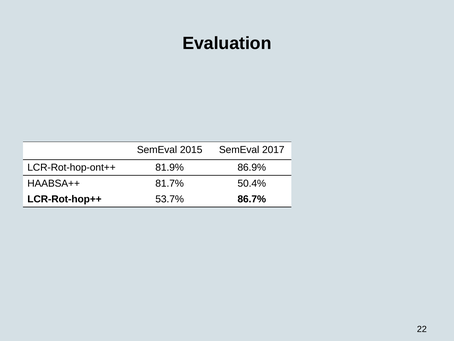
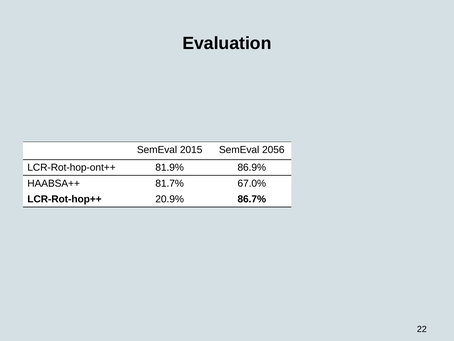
2017: 2017 -> 2056
50.4%: 50.4% -> 67.0%
53.7%: 53.7% -> 20.9%
